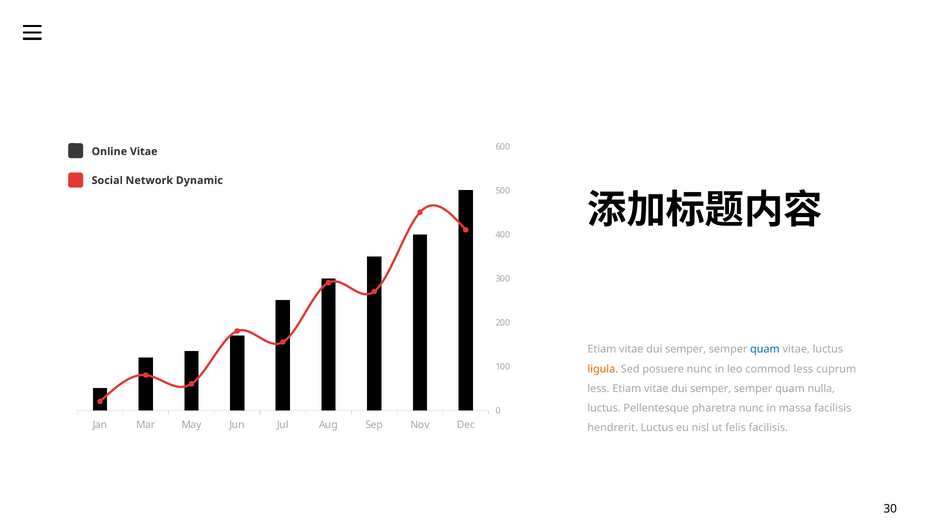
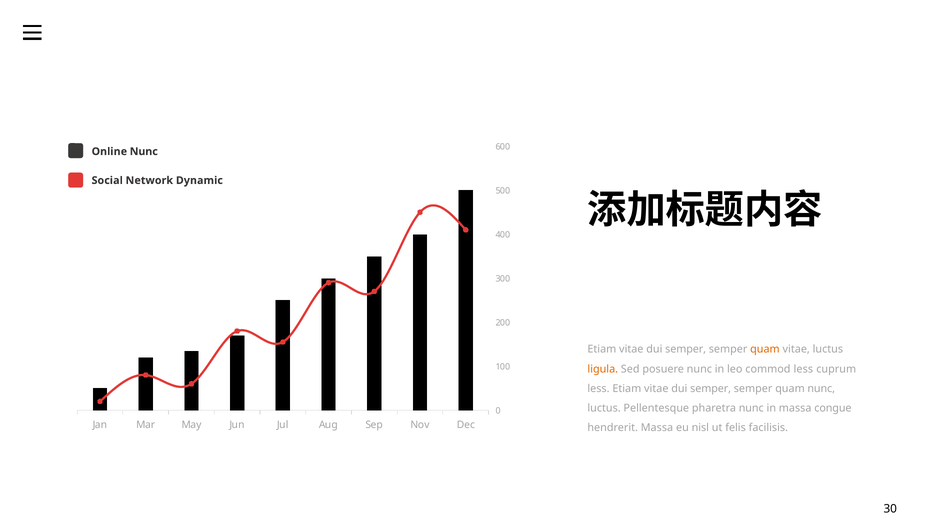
Online Vitae: Vitae -> Nunc
quam at (765, 349) colour: blue -> orange
quam nulla: nulla -> nunc
massa facilisis: facilisis -> congue
hendrerit Luctus: Luctus -> Massa
